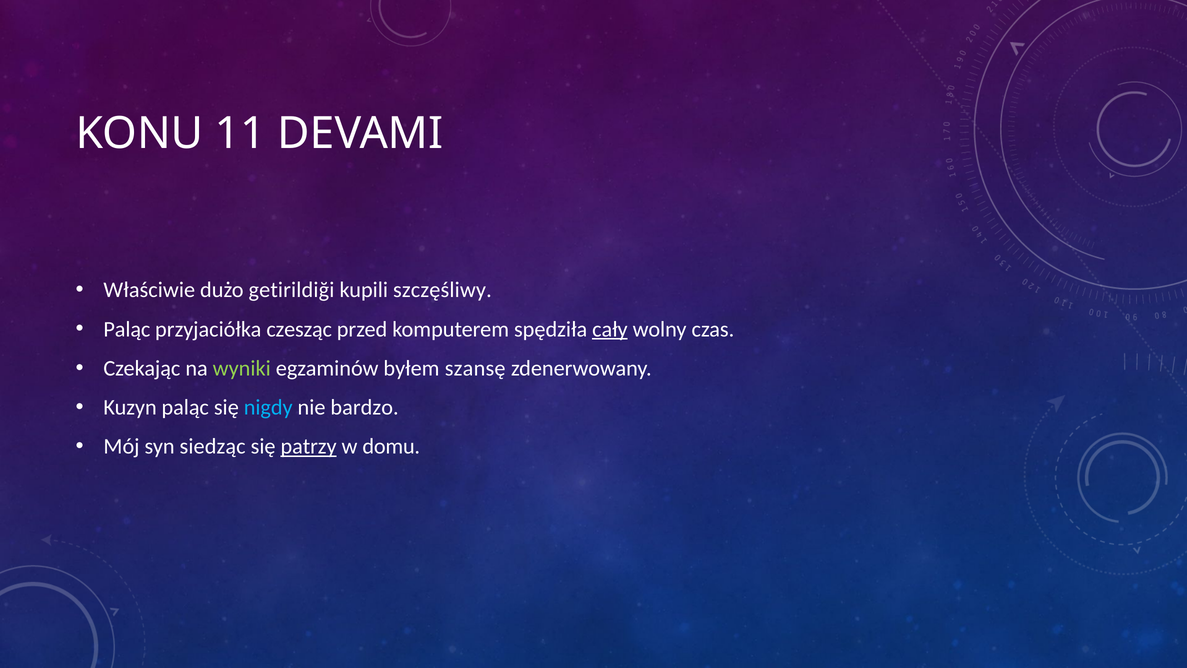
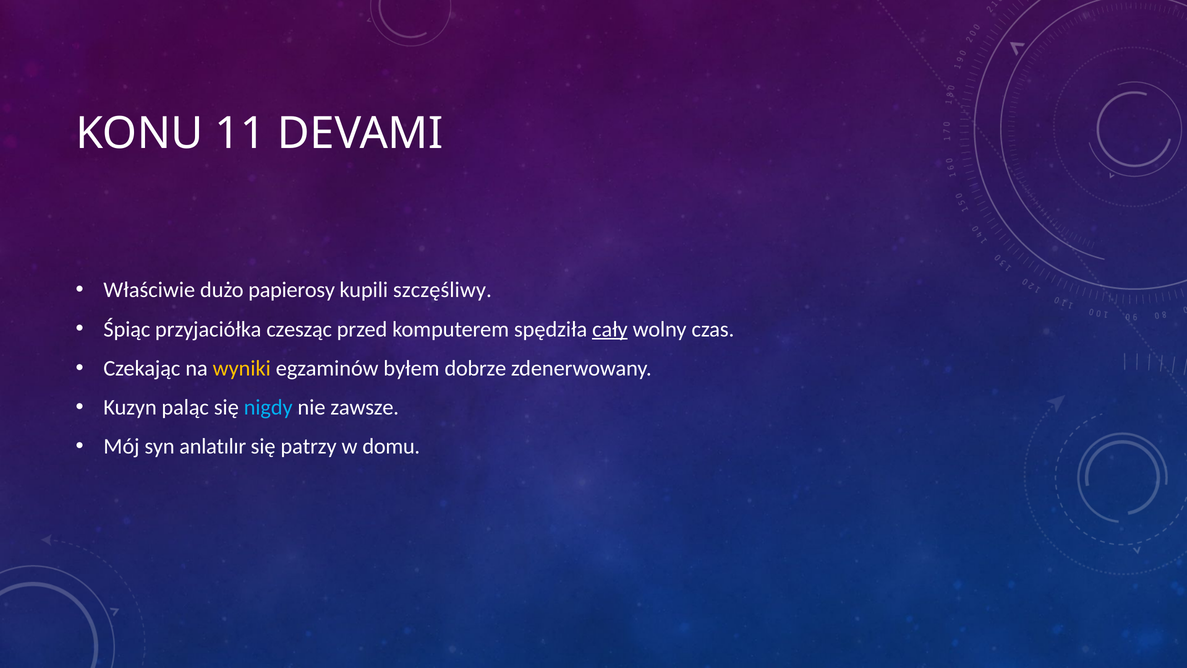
getirildiği: getirildiği -> papierosy
Paląc at (127, 329): Paląc -> Śpiąc
wyniki colour: light green -> yellow
szansę: szansę -> dobrze
bardzo: bardzo -> zawsze
siedząc: siedząc -> anlatılır
patrzy underline: present -> none
